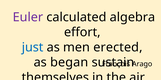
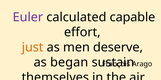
algebra: algebra -> capable
just colour: blue -> orange
erected: erected -> deserve
